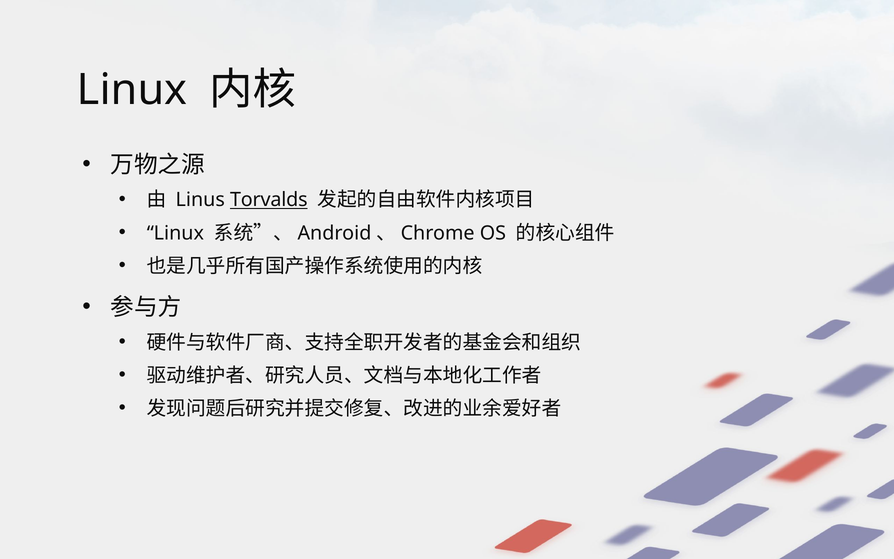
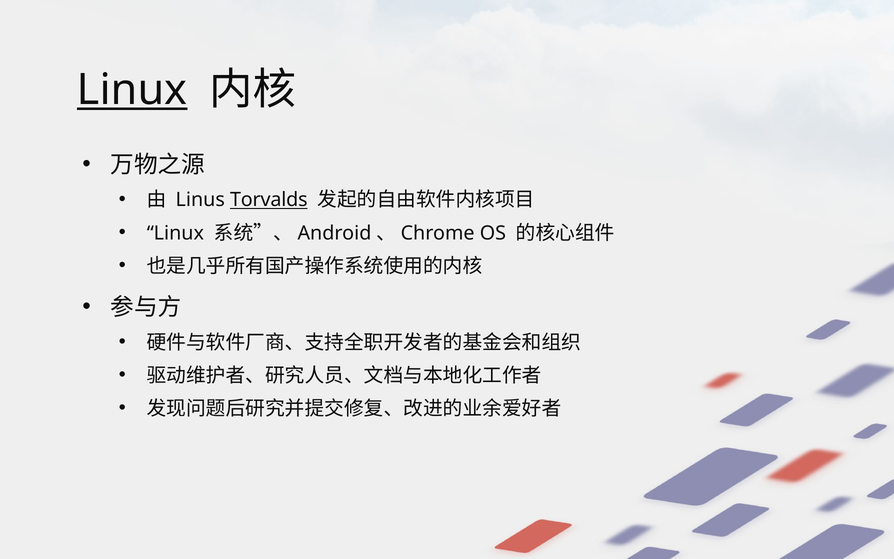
Linux at (132, 90) underline: none -> present
